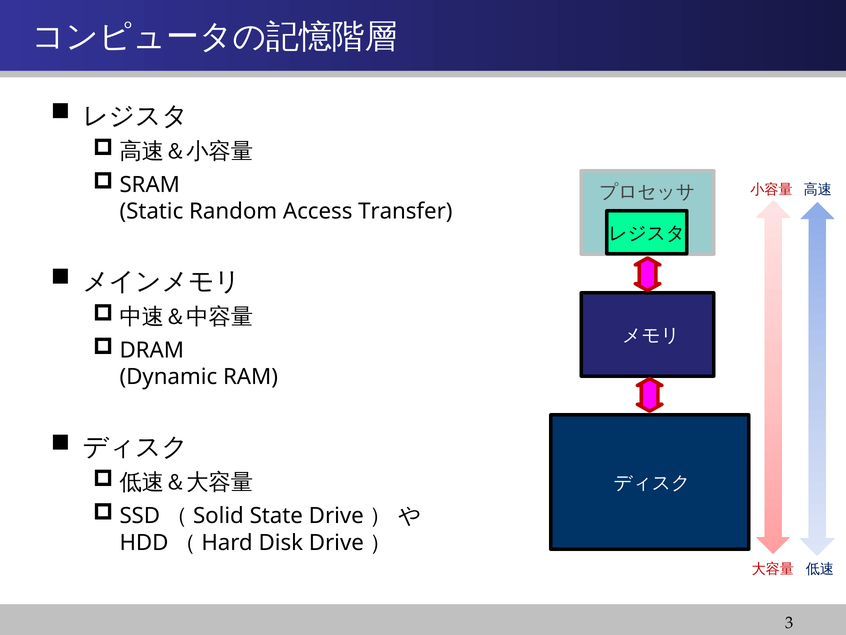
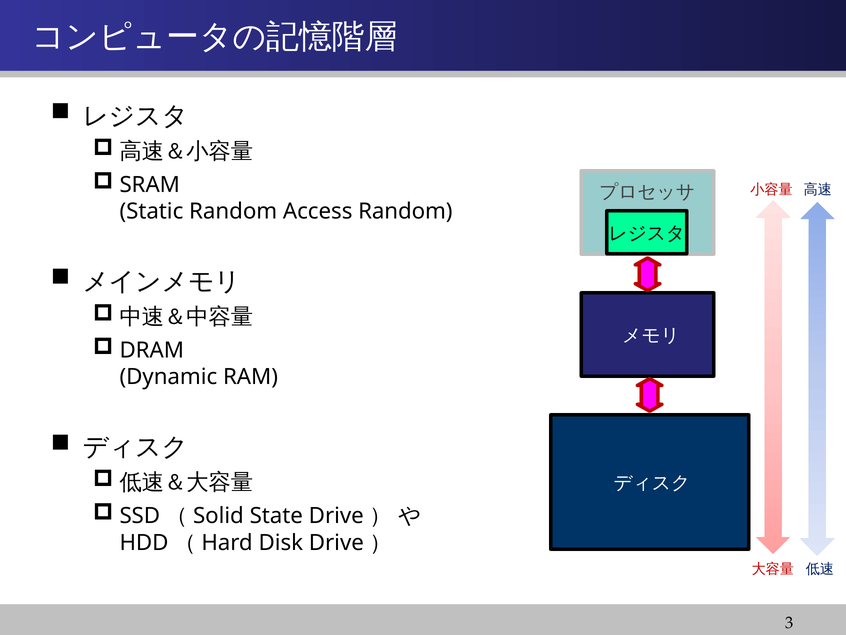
Access Transfer: Transfer -> Random
